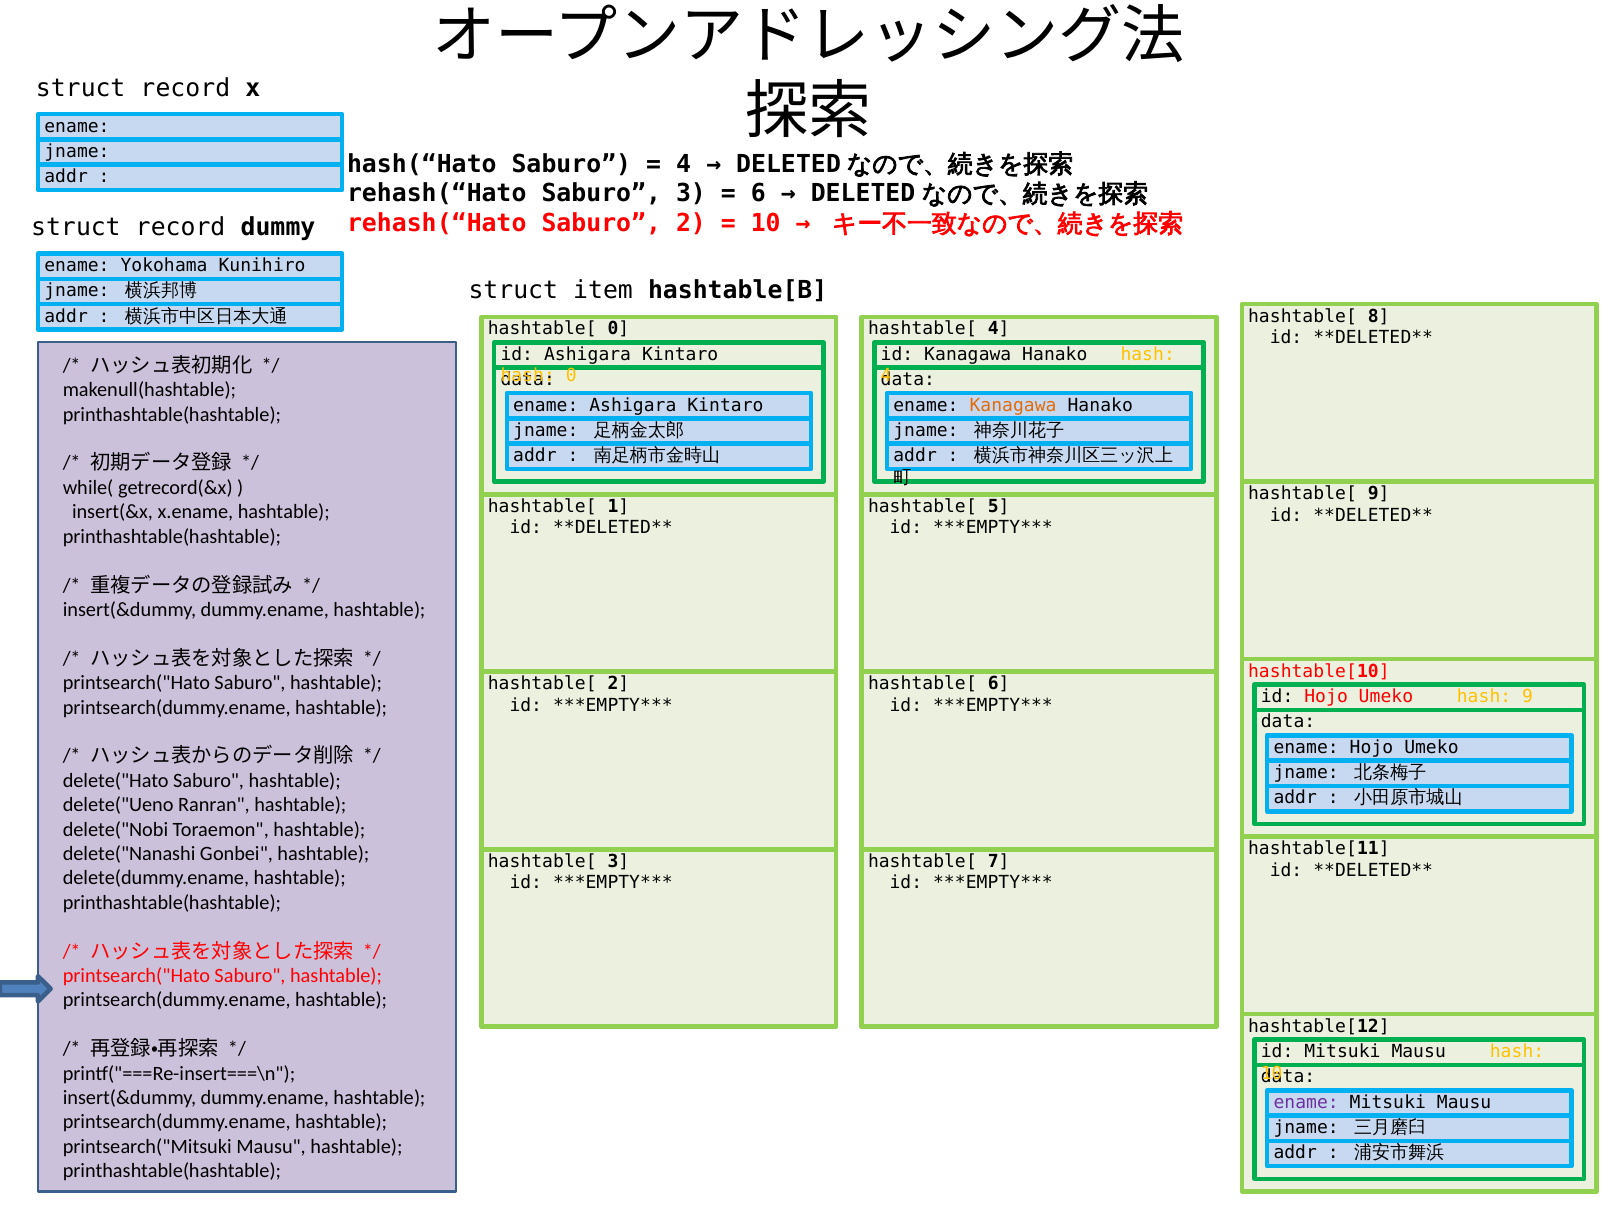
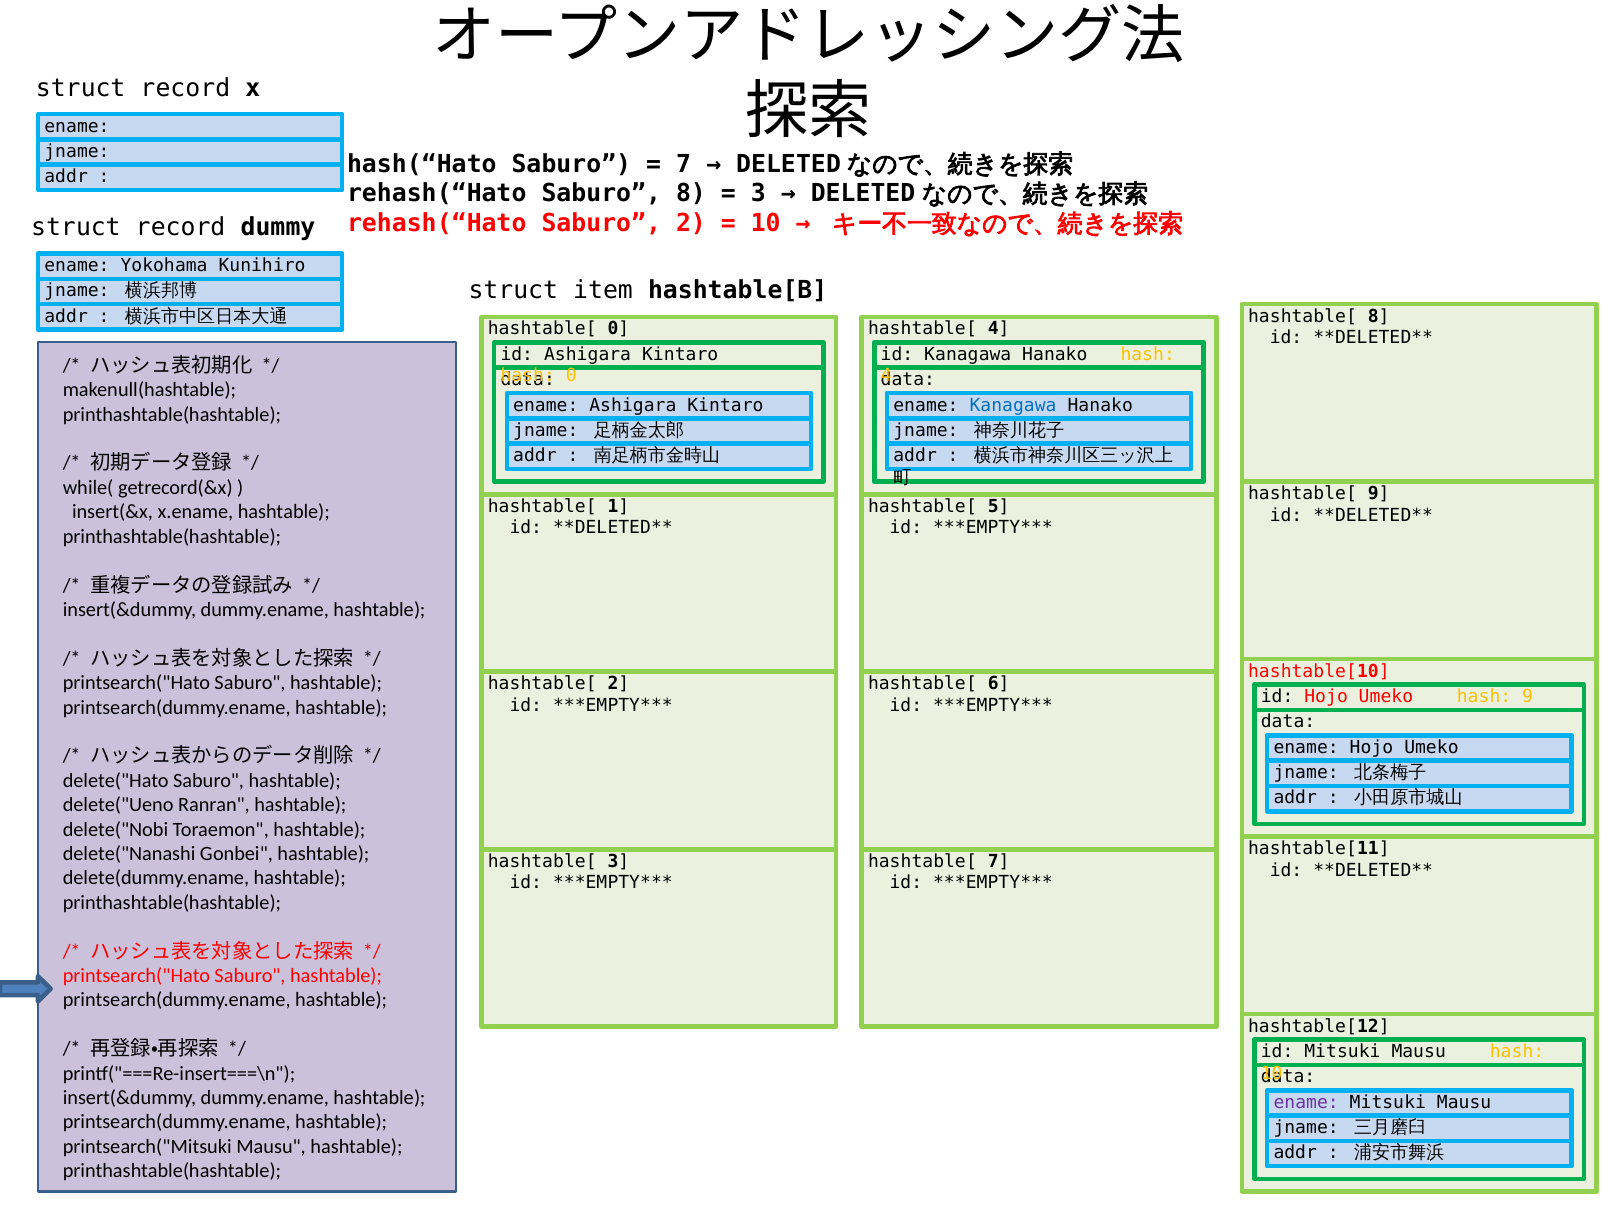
4 at (684, 164): 4 -> 7
Saburo 3: 3 -> 8
6 at (758, 194): 6 -> 3
Kanagawa at (1013, 405) colour: orange -> blue
